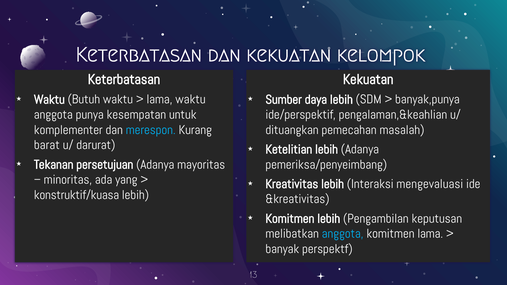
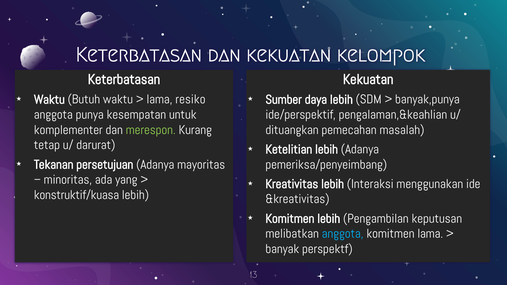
lama waktu: waktu -> resiko
merespon colour: light blue -> light green
barat: barat -> tetap
mengevaluasi: mengevaluasi -> menggunakan
